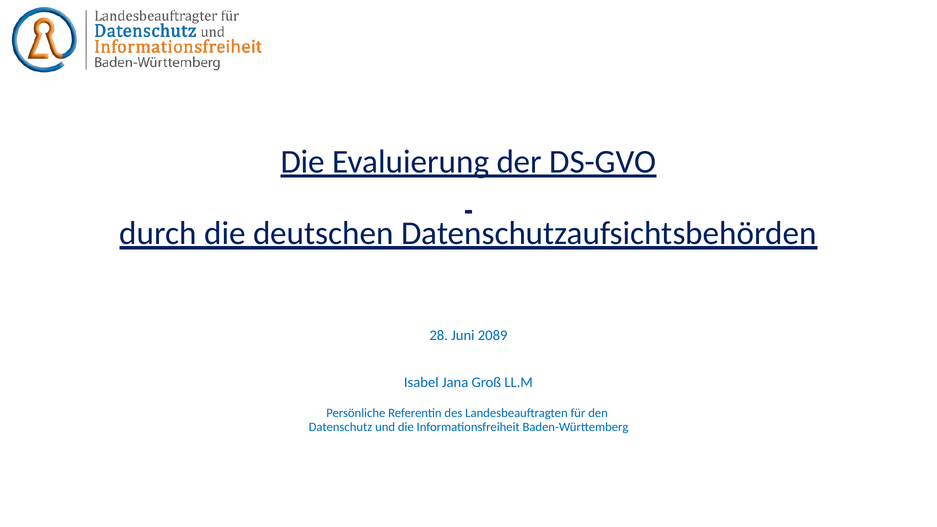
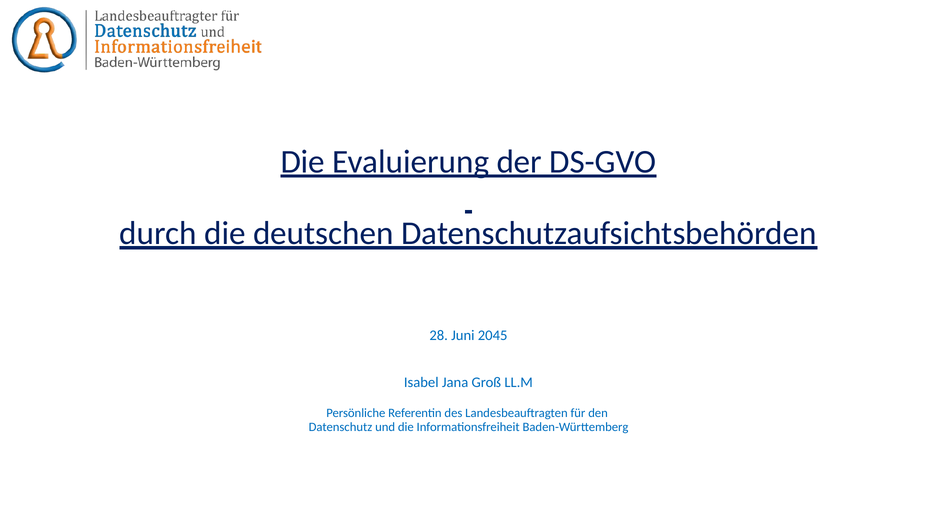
2089: 2089 -> 2045
